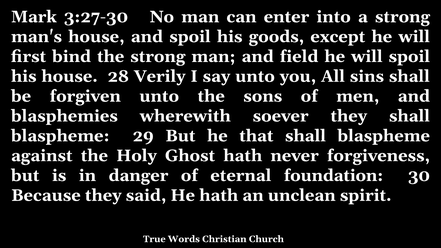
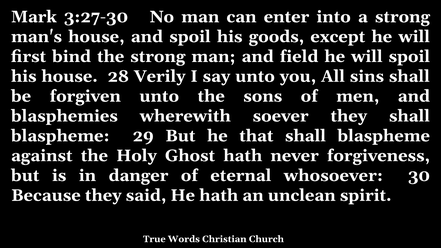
foundation: foundation -> whosoever
